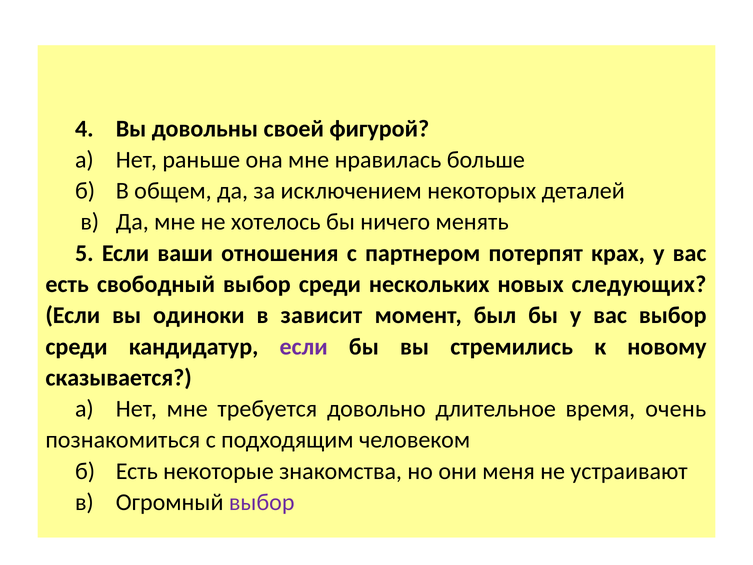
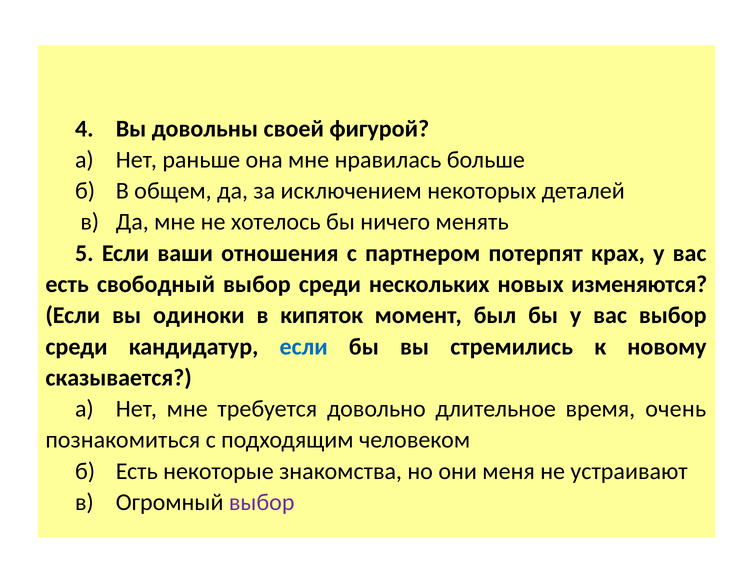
следующих: следующих -> изменяются
зависит: зависит -> кипяток
если at (304, 346) colour: purple -> blue
